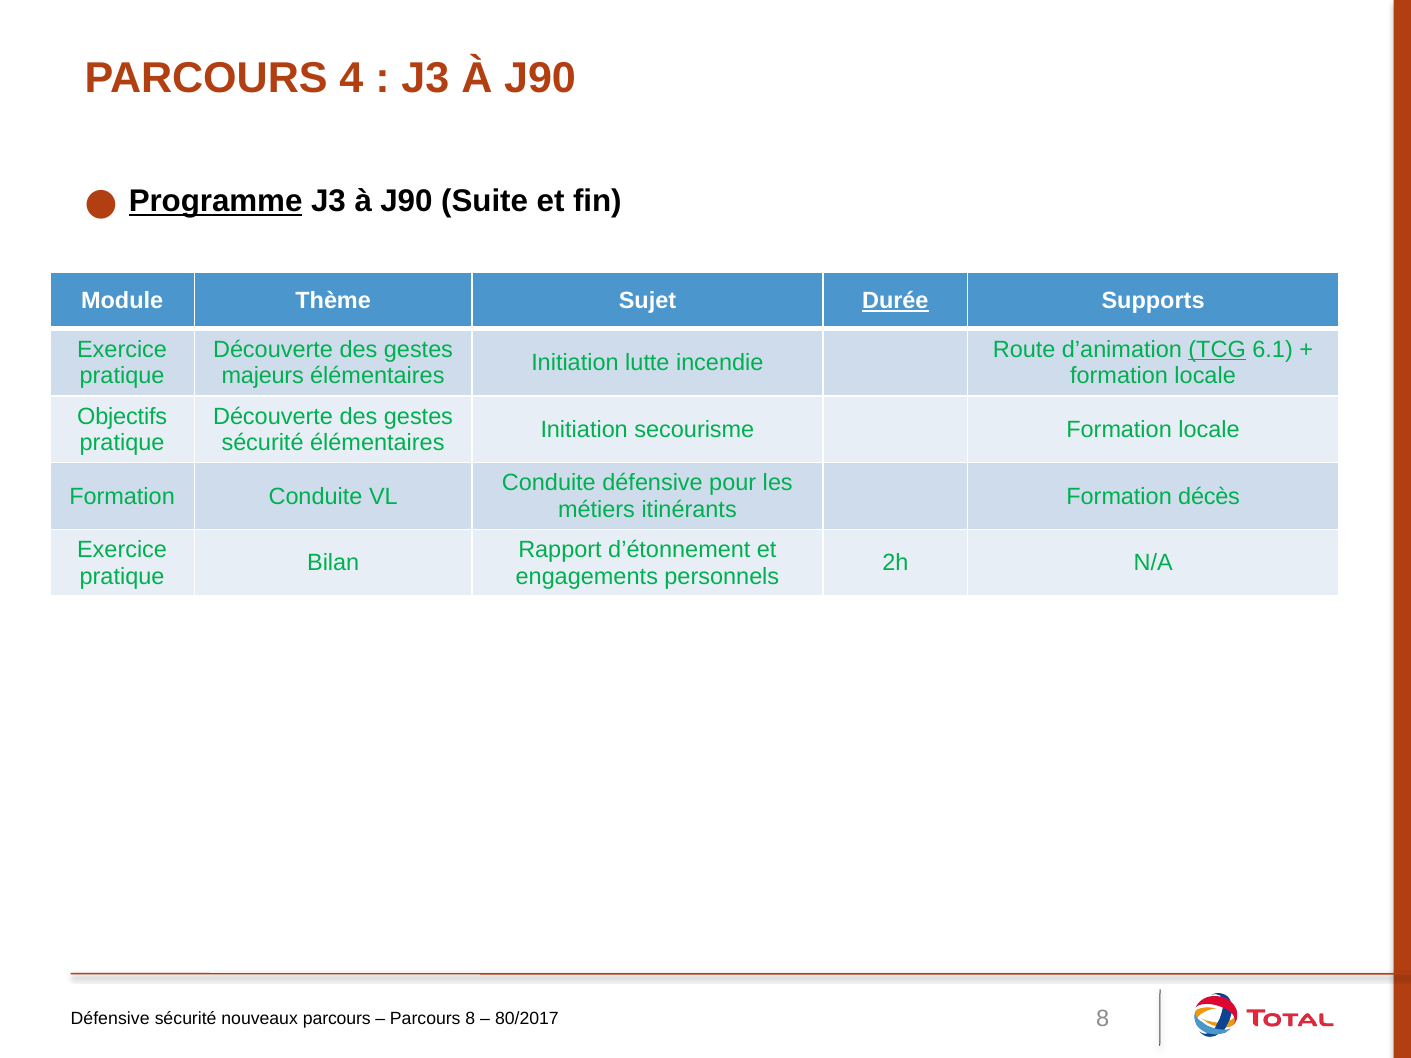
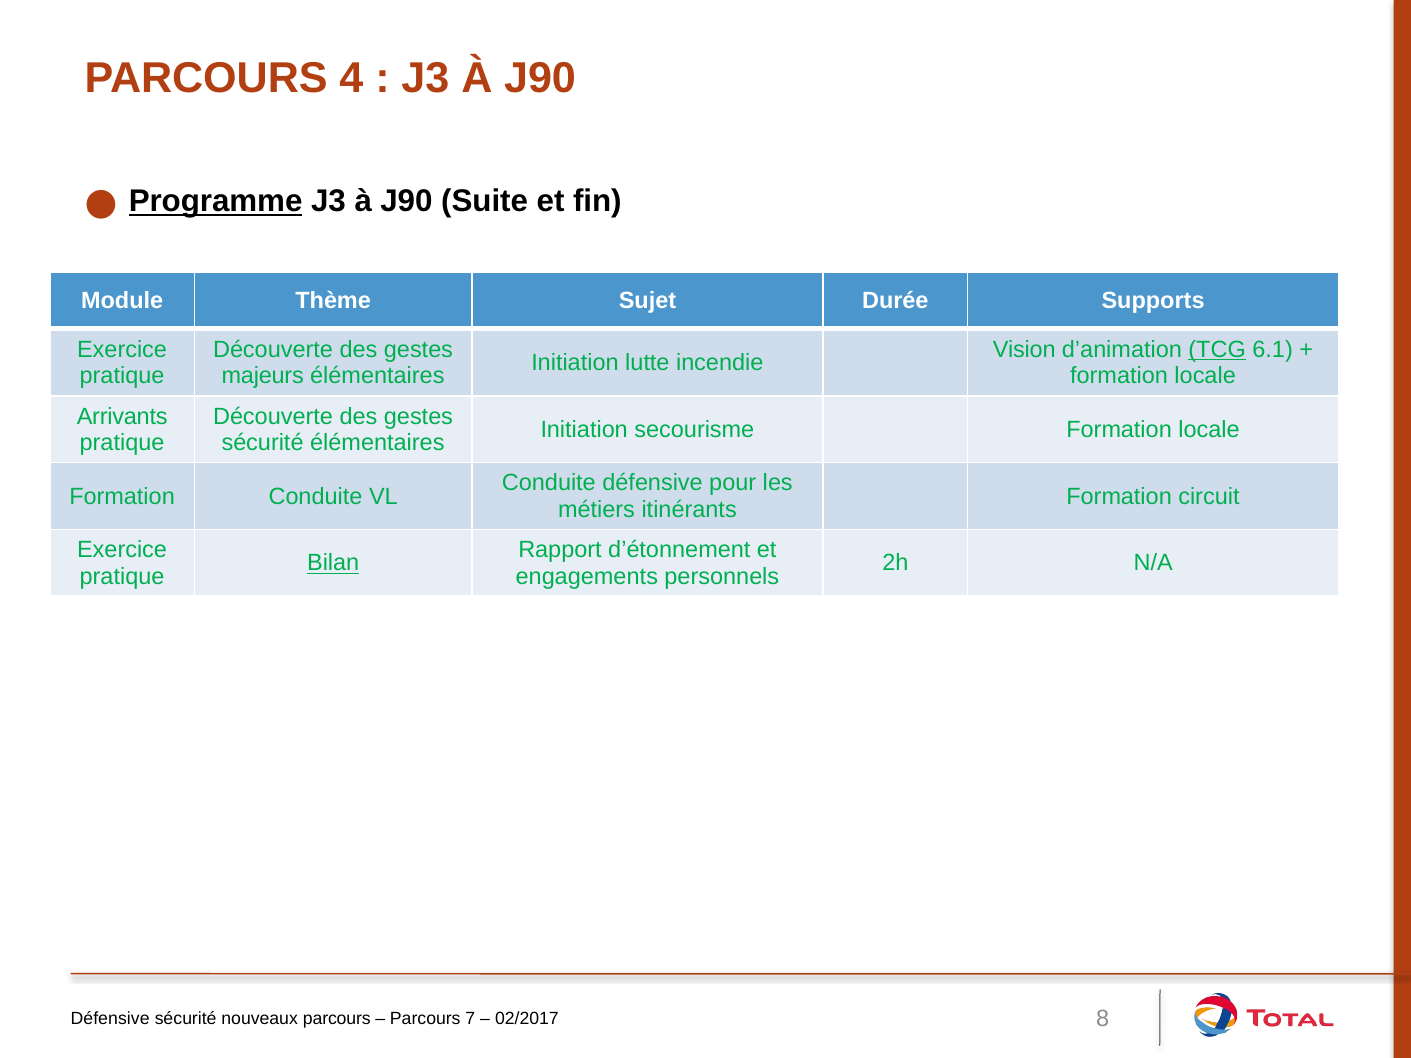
Durée underline: present -> none
Route: Route -> Vision
Objectifs: Objectifs -> Arrivants
décès: décès -> circuit
Bilan underline: none -> present
Parcours 8: 8 -> 7
80/2017: 80/2017 -> 02/2017
